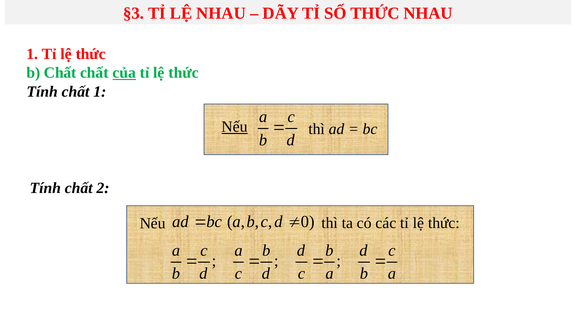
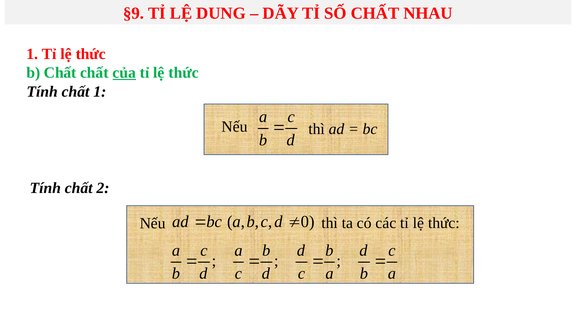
§3: §3 -> §9
LỆ NHAU: NHAU -> DUNG
SỐ THỨC: THỨC -> CHẤT
Nếu at (235, 127) underline: present -> none
